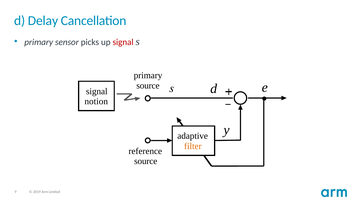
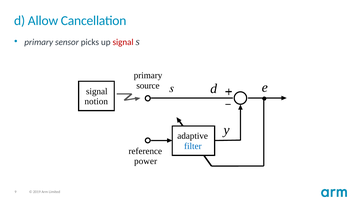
Delay: Delay -> Allow
filter colour: orange -> blue
source at (146, 161): source -> power
